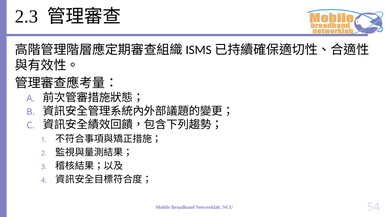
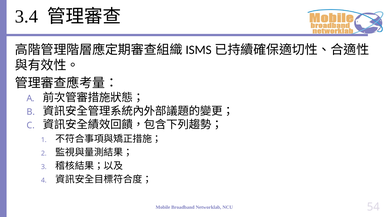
2.3: 2.3 -> 3.4
